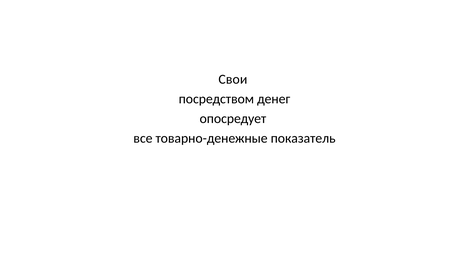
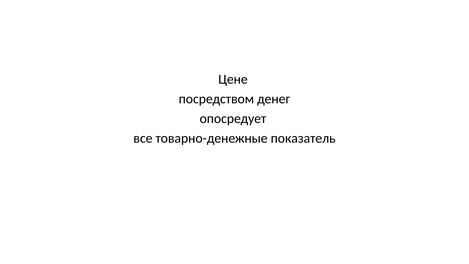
Свои: Свои -> Цене
